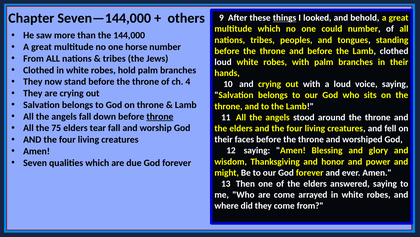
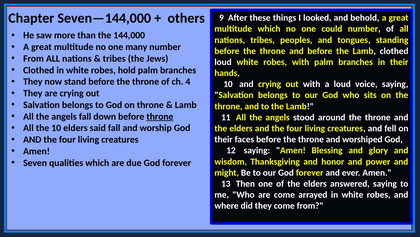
things underline: present -> none
horse: horse -> many
the 75: 75 -> 10
tear: tear -> said
